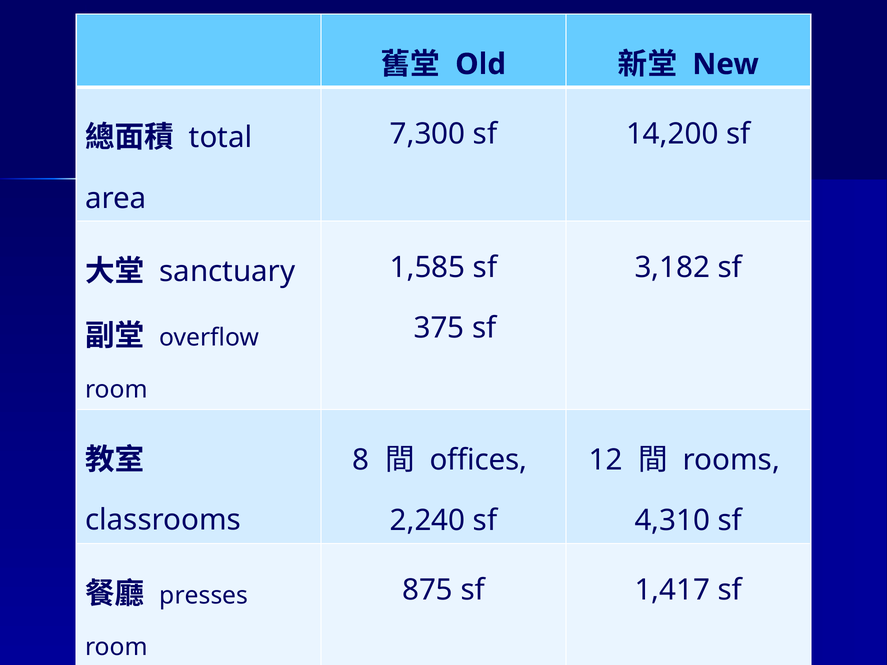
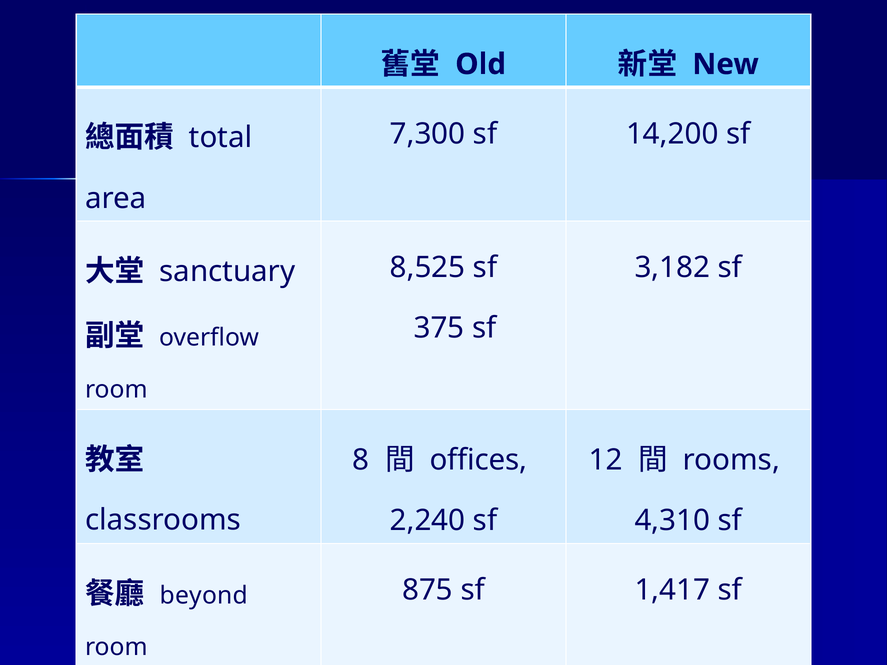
1,585: 1,585 -> 8,525
presses: presses -> beyond
